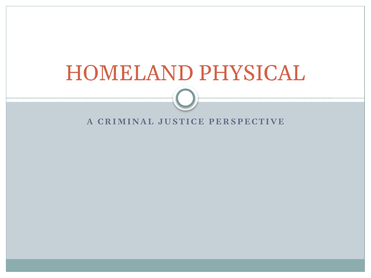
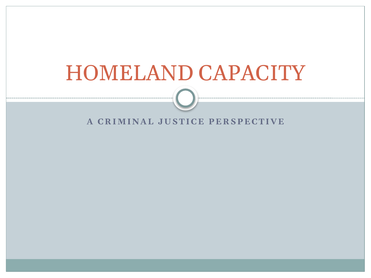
PHYSICAL: PHYSICAL -> CAPACITY
